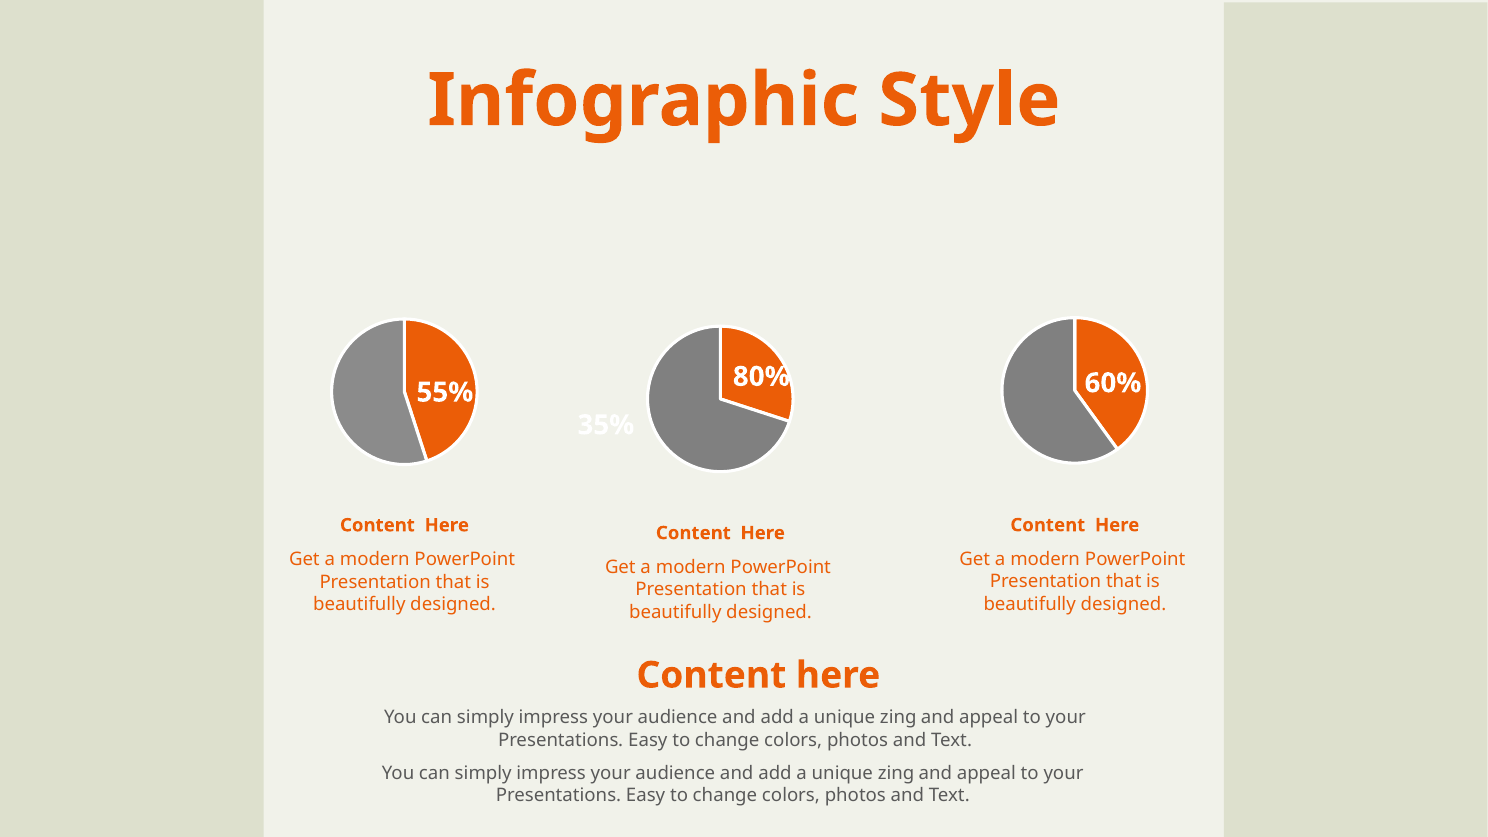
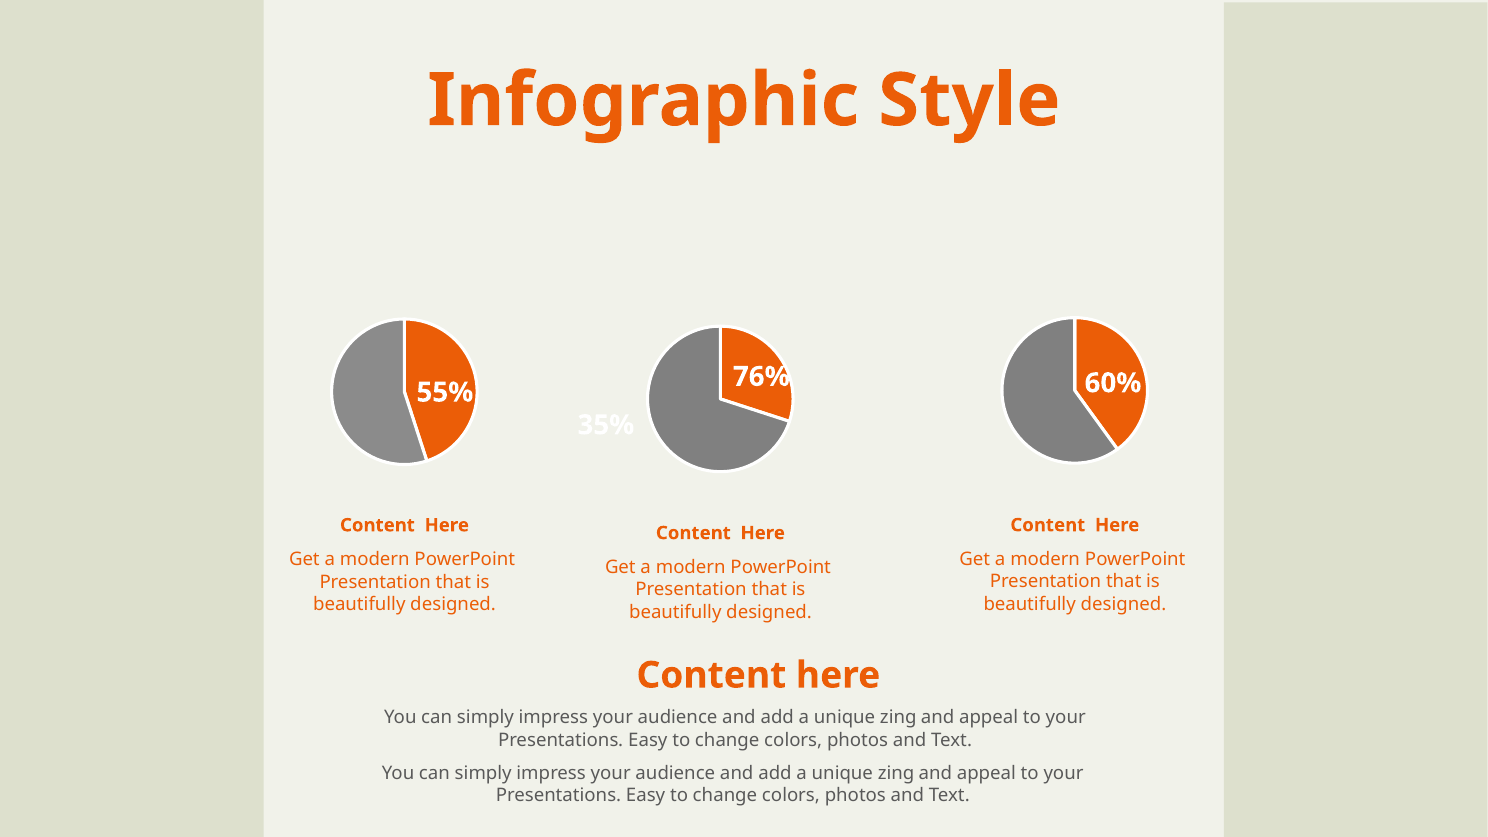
80%: 80% -> 76%
